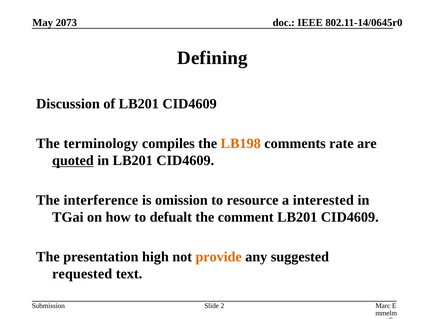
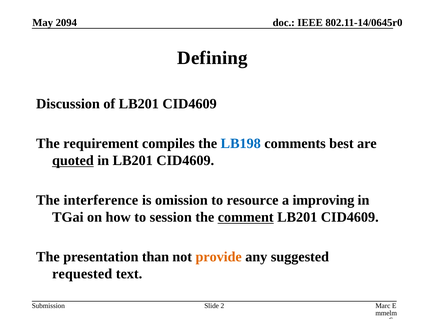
2073: 2073 -> 2094
terminology: terminology -> requirement
LB198 colour: orange -> blue
rate: rate -> best
interested: interested -> improving
defualt: defualt -> session
comment underline: none -> present
high: high -> than
